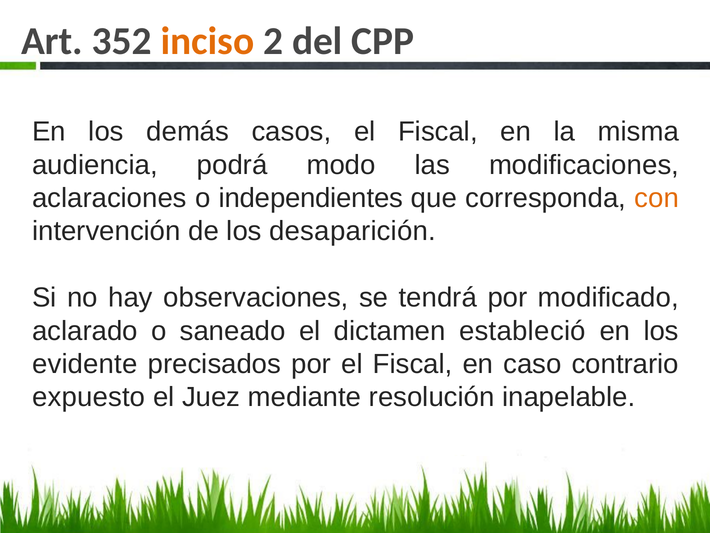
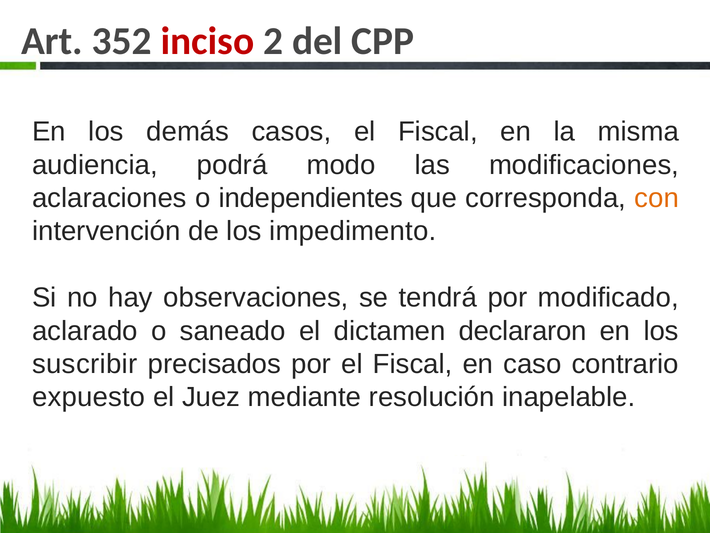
inciso colour: orange -> red
desaparición: desaparición -> impedimento
estableció: estableció -> declararon
evidente: evidente -> suscribir
